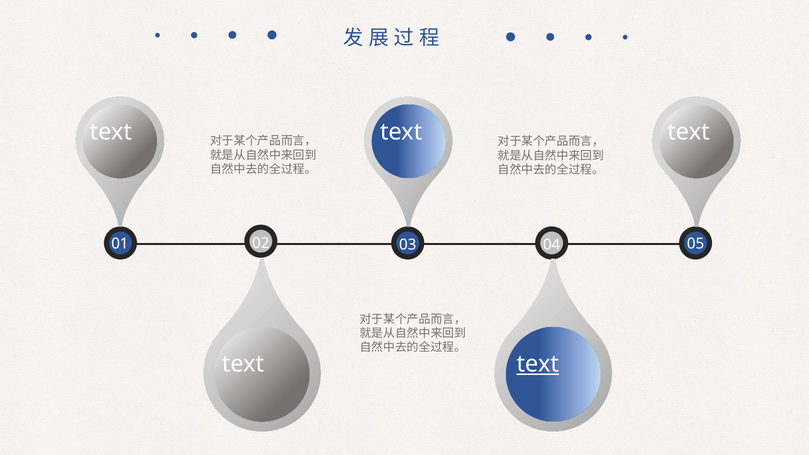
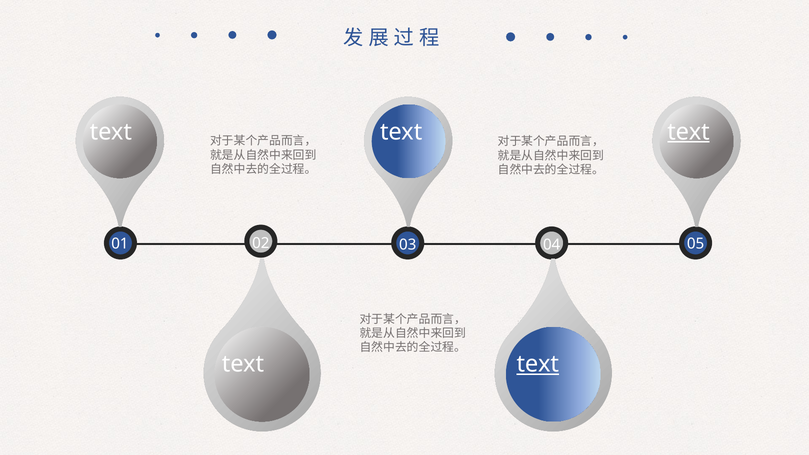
text at (688, 132) underline: none -> present
